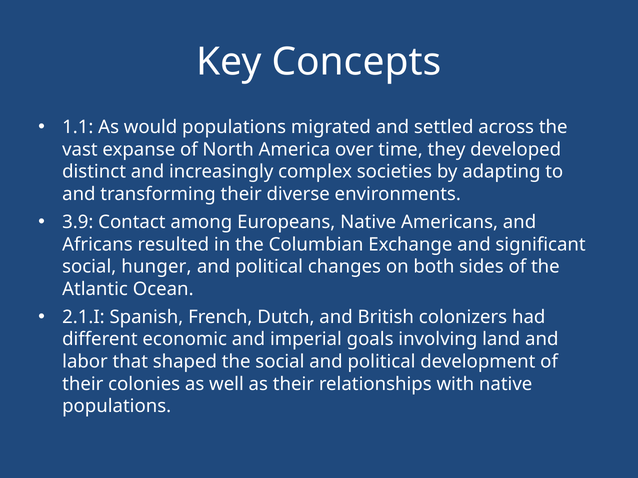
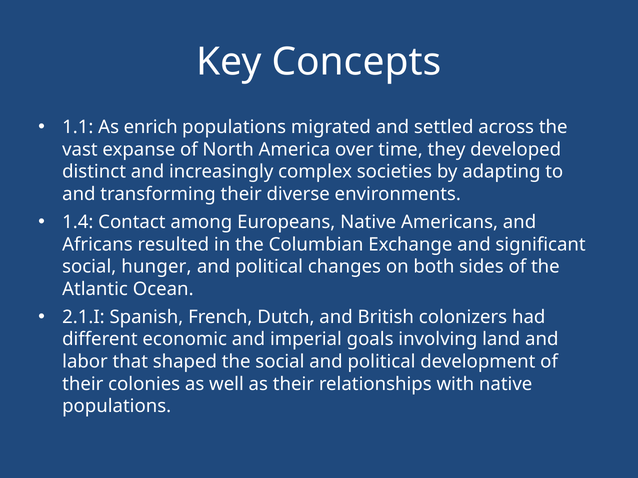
would: would -> enrich
3.9: 3.9 -> 1.4
